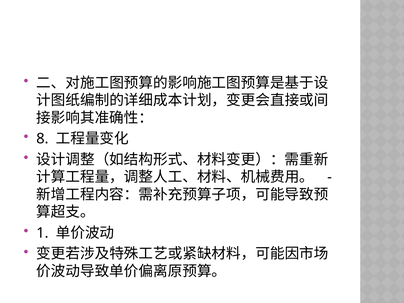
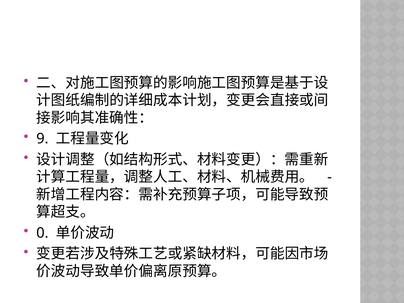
8: 8 -> 9
1: 1 -> 0
